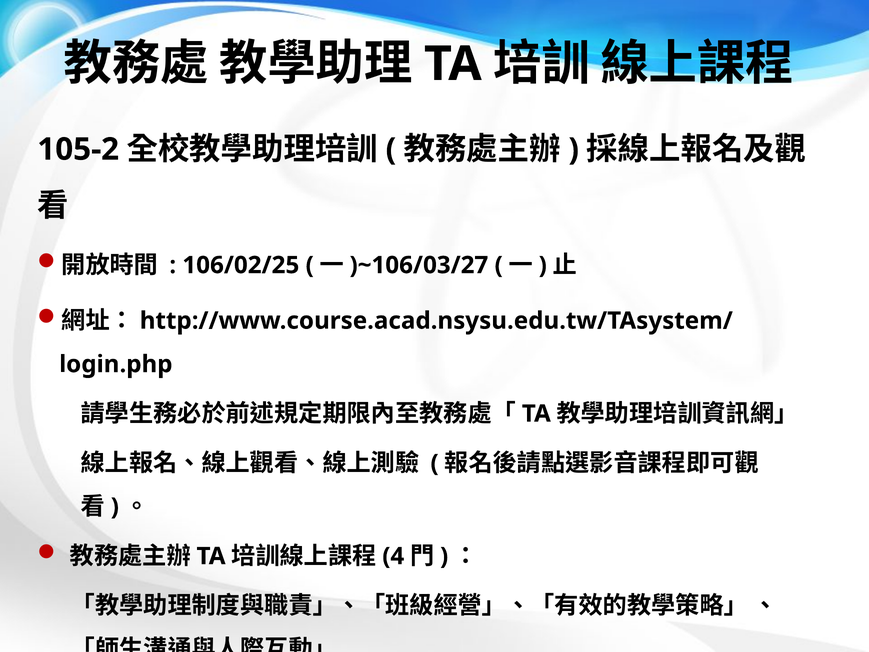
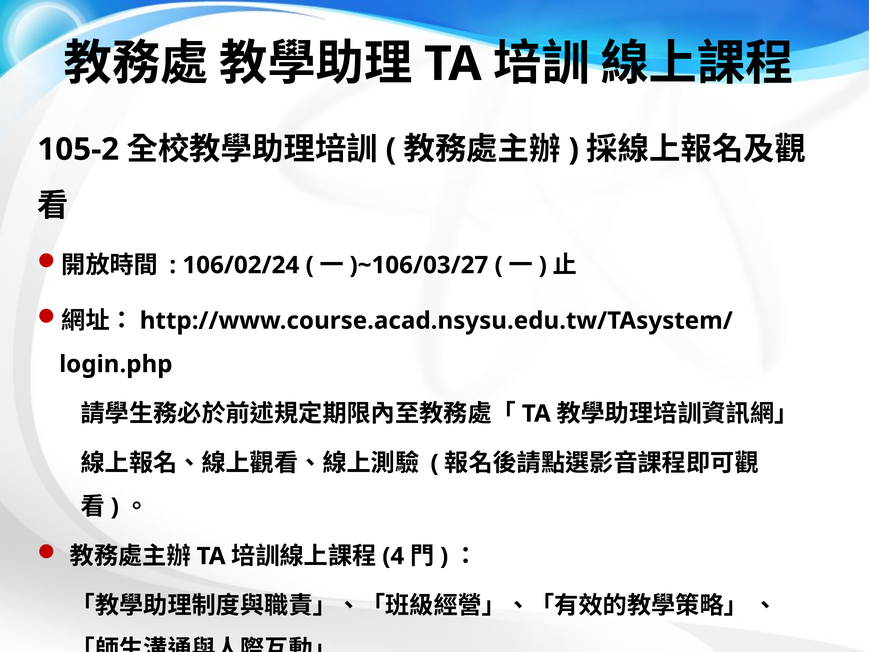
106/02/25: 106/02/25 -> 106/02/24
